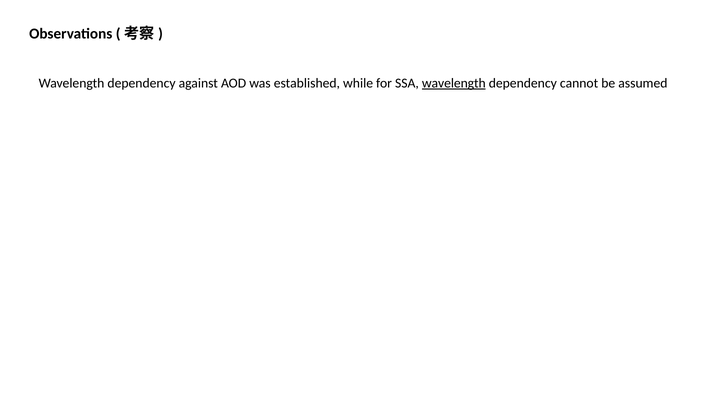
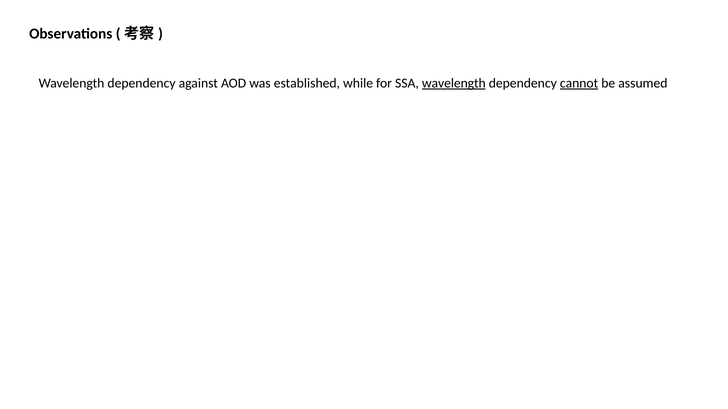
cannot underline: none -> present
